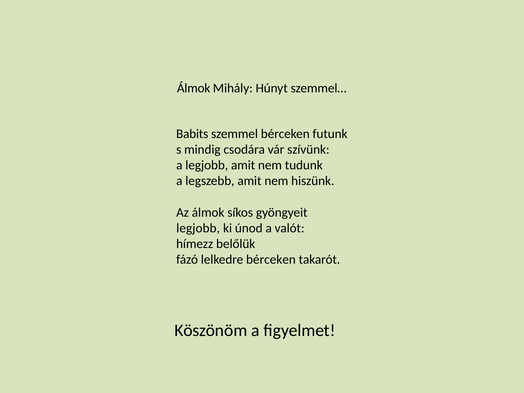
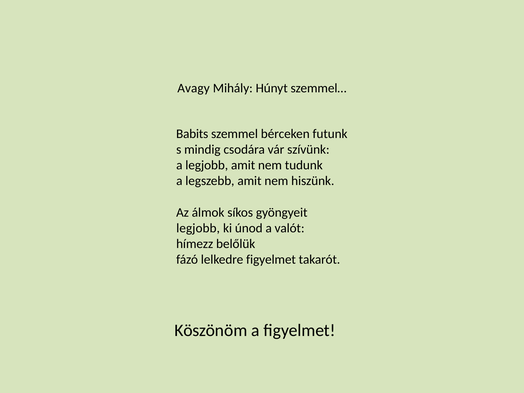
Álmok at (194, 88): Álmok -> Avagy
lelkedre bérceken: bérceken -> figyelmet
